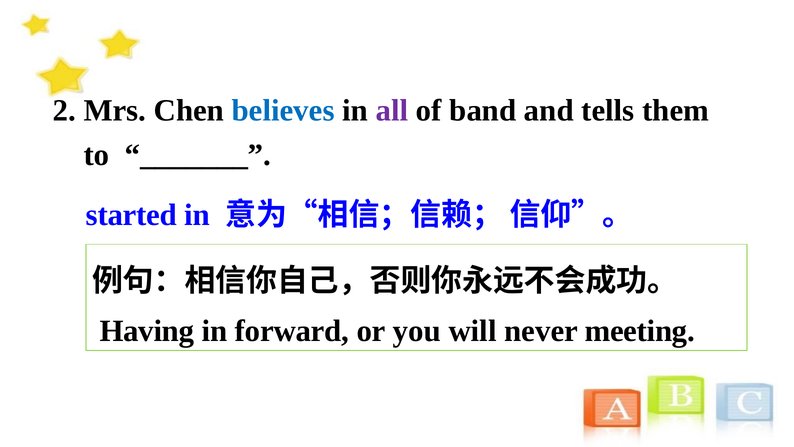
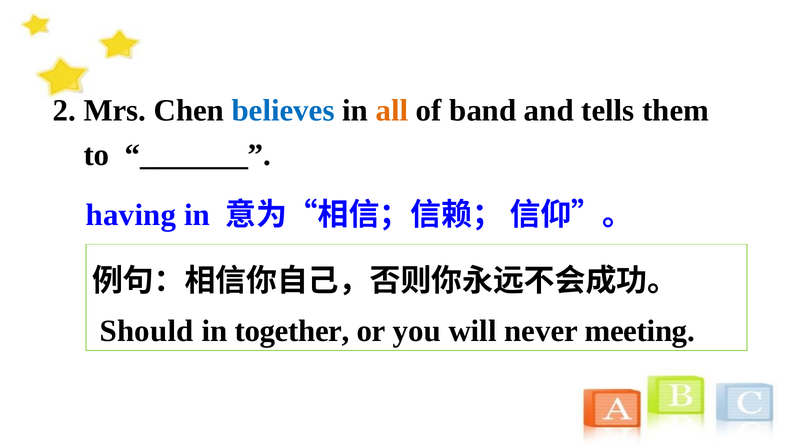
all colour: purple -> orange
started: started -> having
Having: Having -> Should
forward: forward -> together
